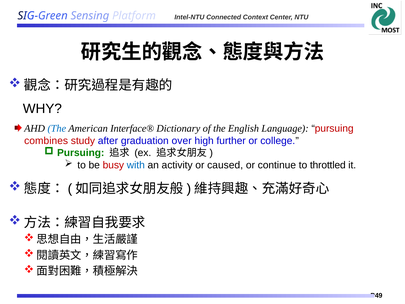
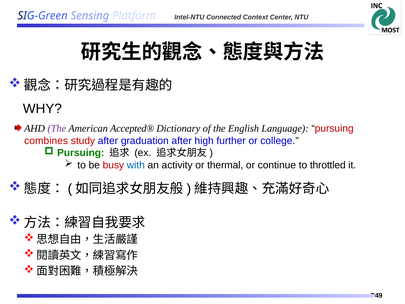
The at (57, 128) colour: blue -> purple
Interface®: Interface® -> Accepted®
graduation over: over -> after
caused: caused -> thermal
